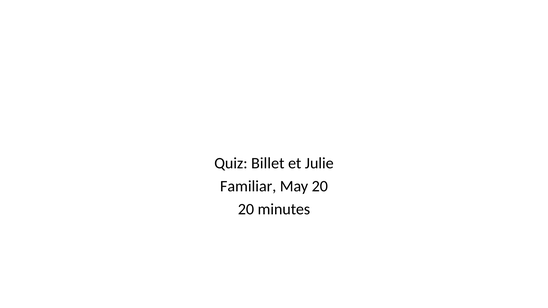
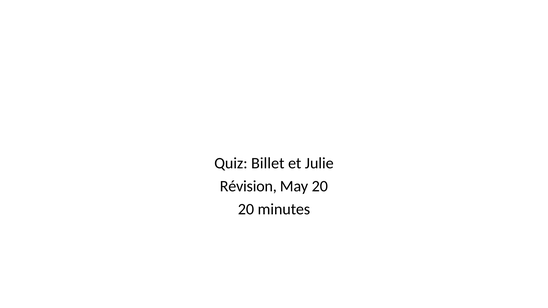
Familiar: Familiar -> Révision
